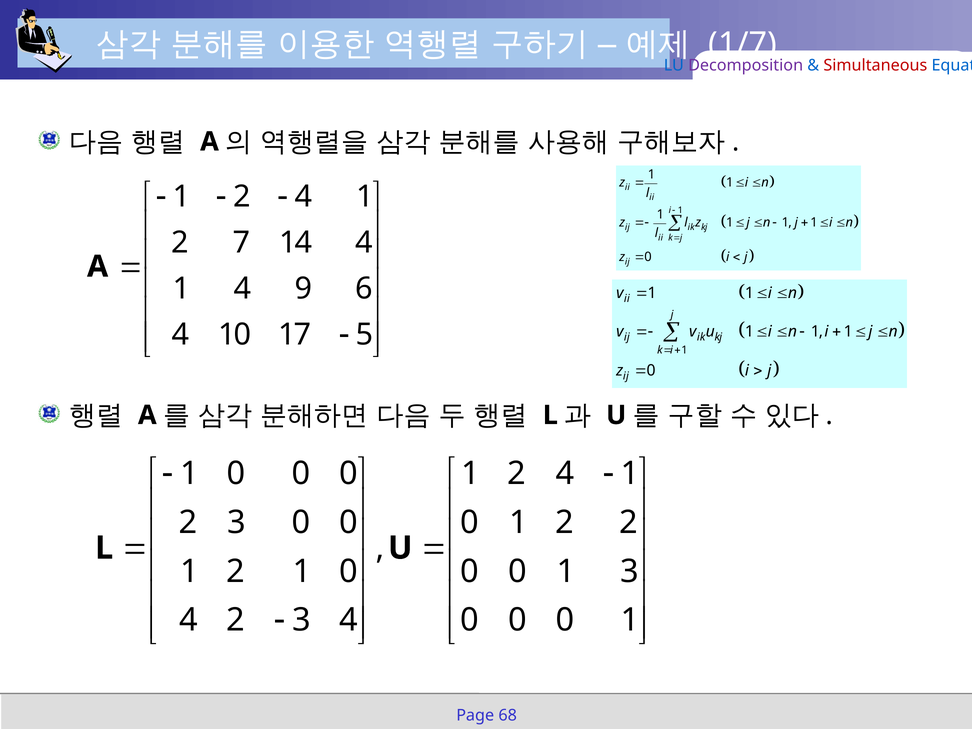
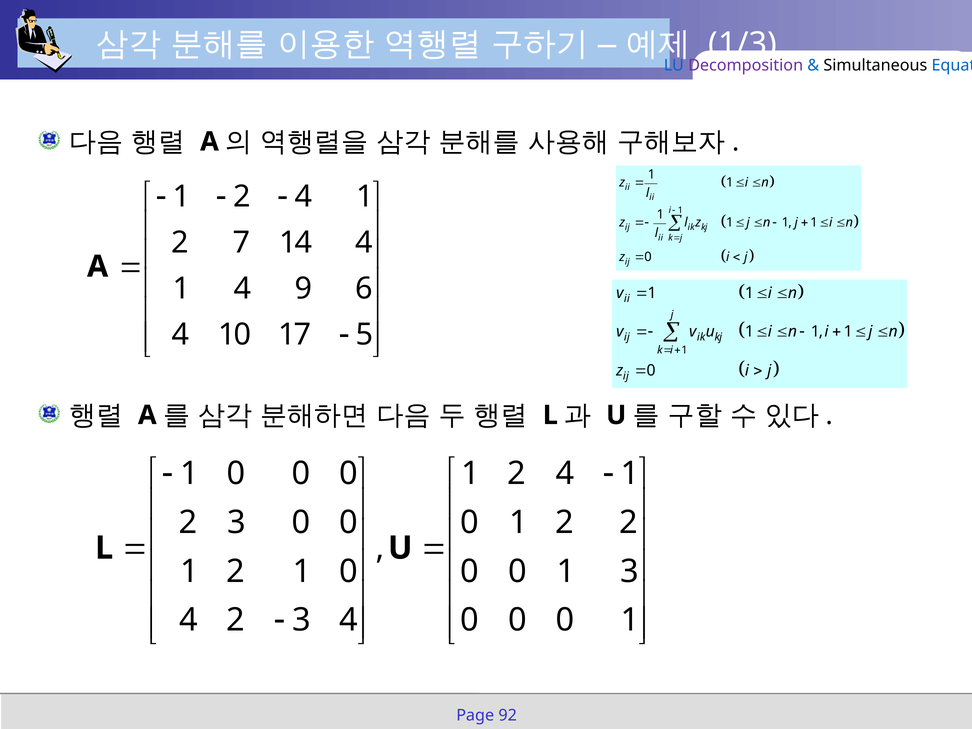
1/7: 1/7 -> 1/3
Simultaneous colour: red -> black
68: 68 -> 92
